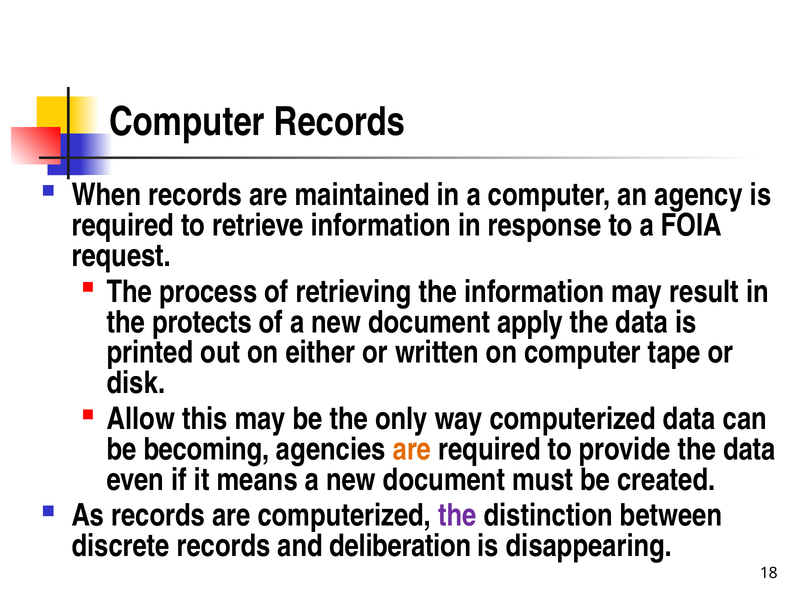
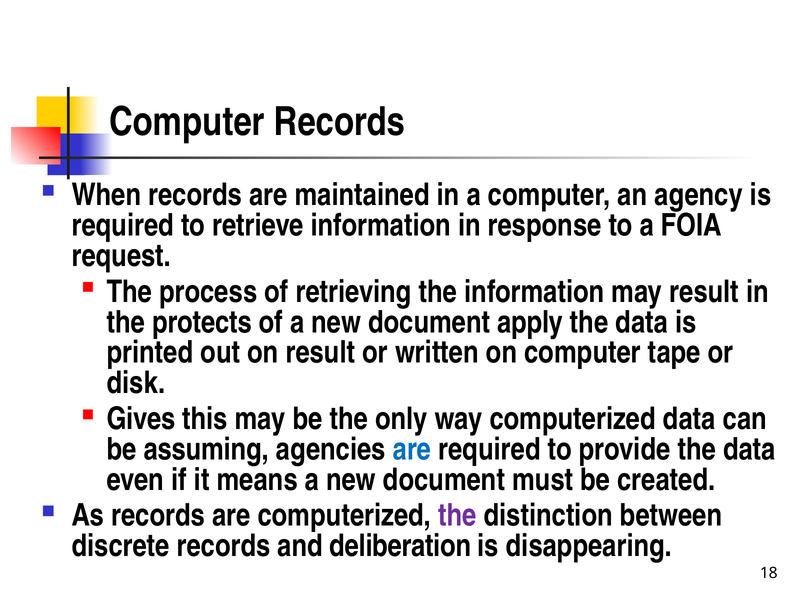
on either: either -> result
Allow: Allow -> Gives
becoming: becoming -> assuming
are at (412, 450) colour: orange -> blue
